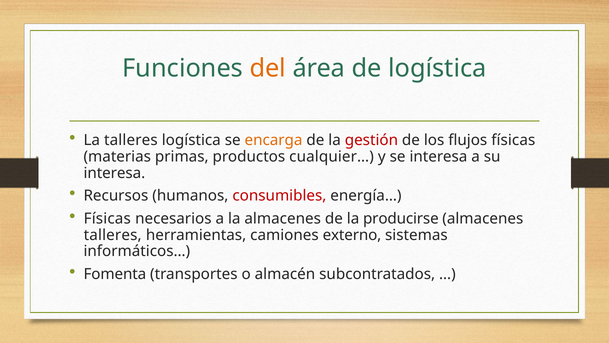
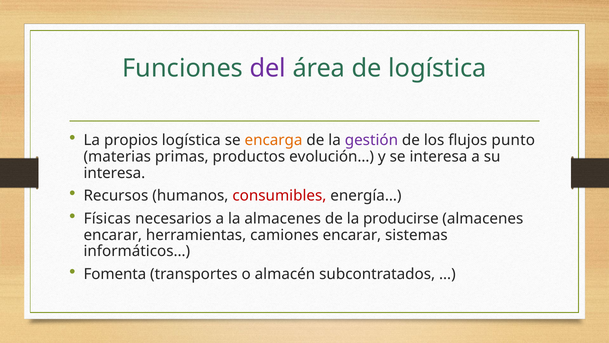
del colour: orange -> purple
La talleres: talleres -> propios
gestión colour: red -> purple
flujos físicas: físicas -> punto
cualquier…: cualquier… -> evolución…
talleres at (113, 235): talleres -> encarar
camiones externo: externo -> encarar
